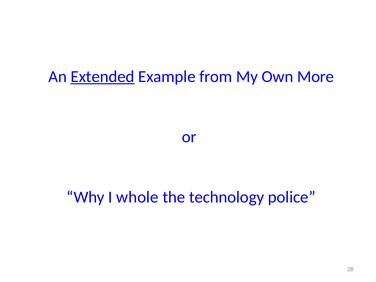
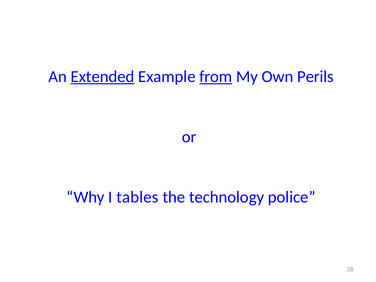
from underline: none -> present
More: More -> Perils
whole: whole -> tables
